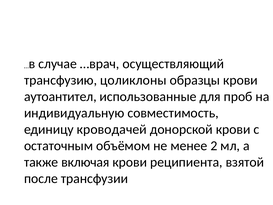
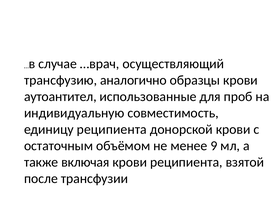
цоликлоны: цоликлоны -> аналогично
единицу кроводачей: кроводачей -> реципиента
2: 2 -> 9
